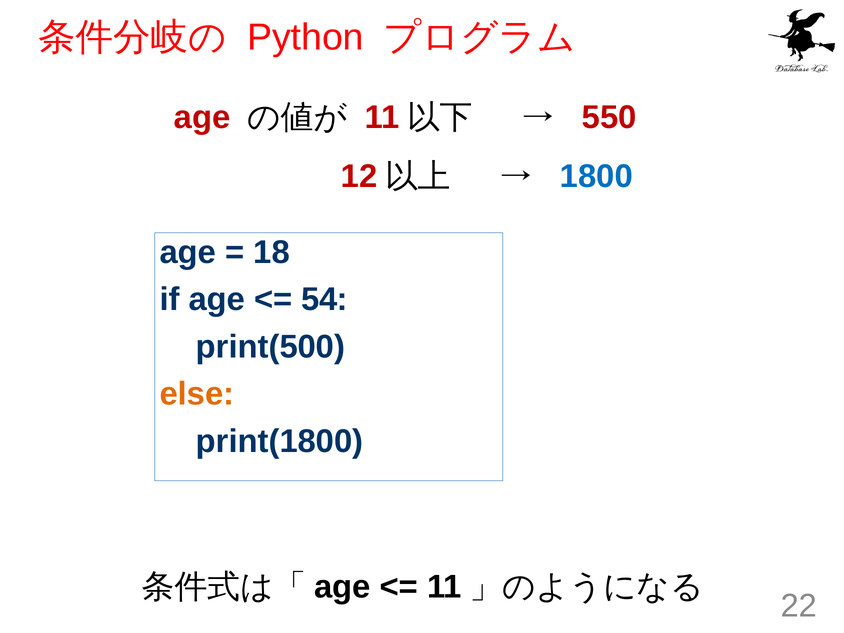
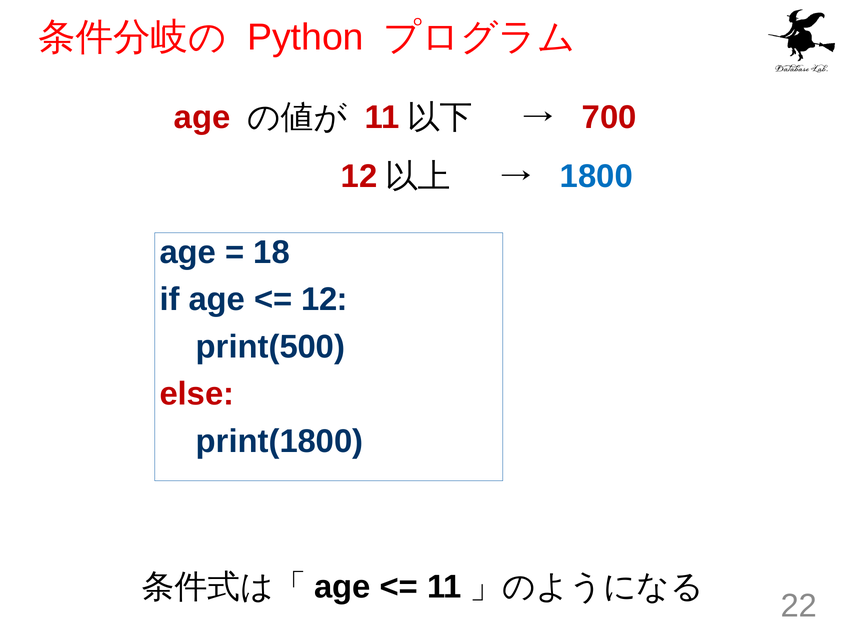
550: 550 -> 700
54 at (324, 300): 54 -> 12
else colour: orange -> red
